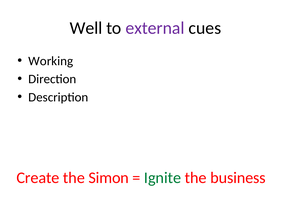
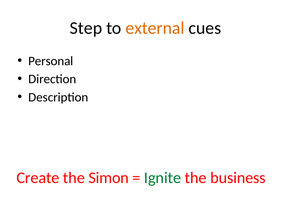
Well: Well -> Step
external colour: purple -> orange
Working: Working -> Personal
